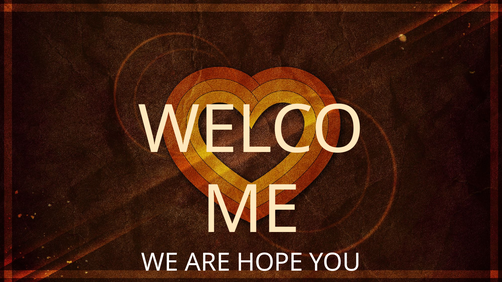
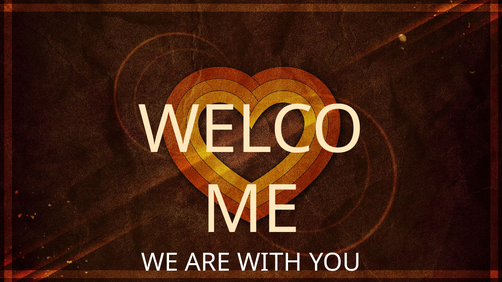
HOPE: HOPE -> WITH
